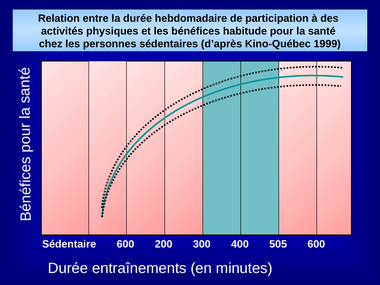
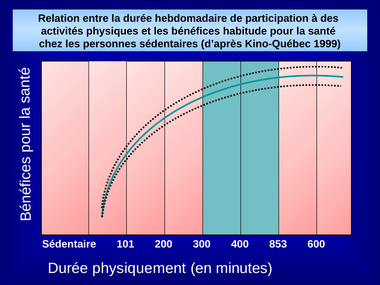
Sédentaire 600: 600 -> 101
505: 505 -> 853
entraînements: entraînements -> physiquement
